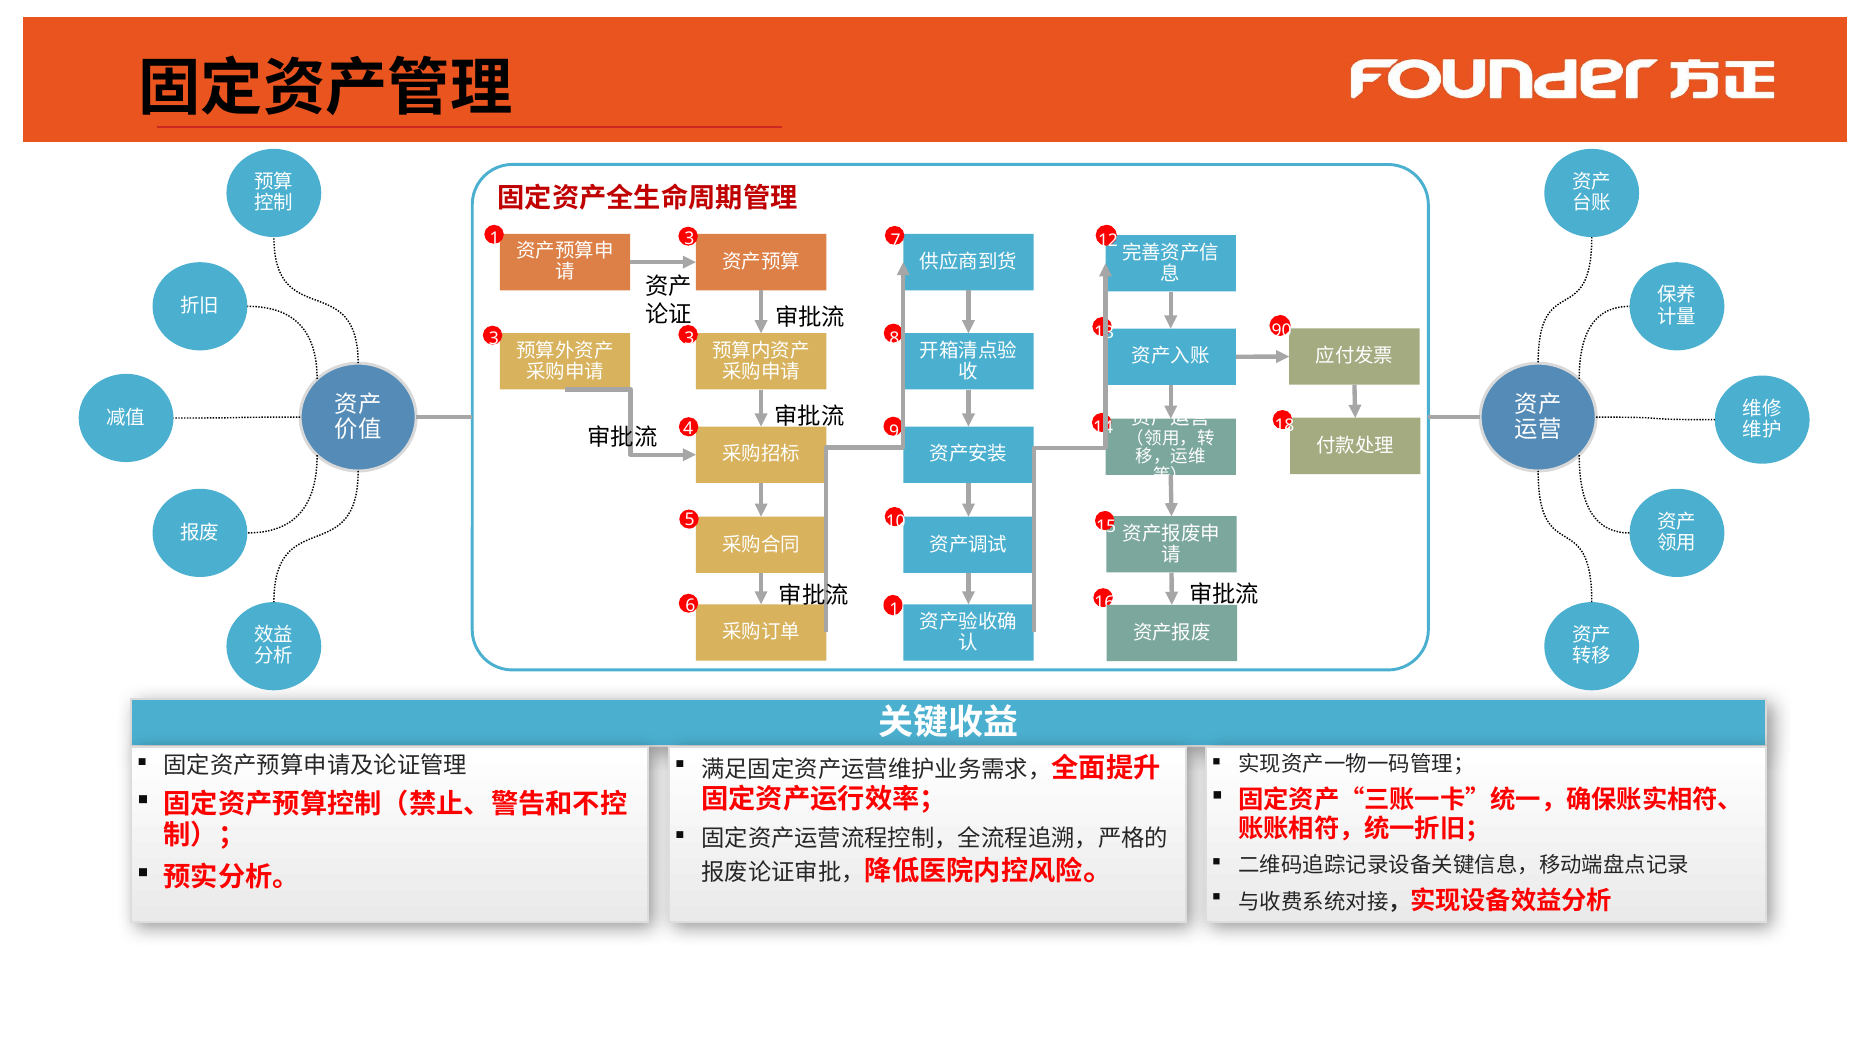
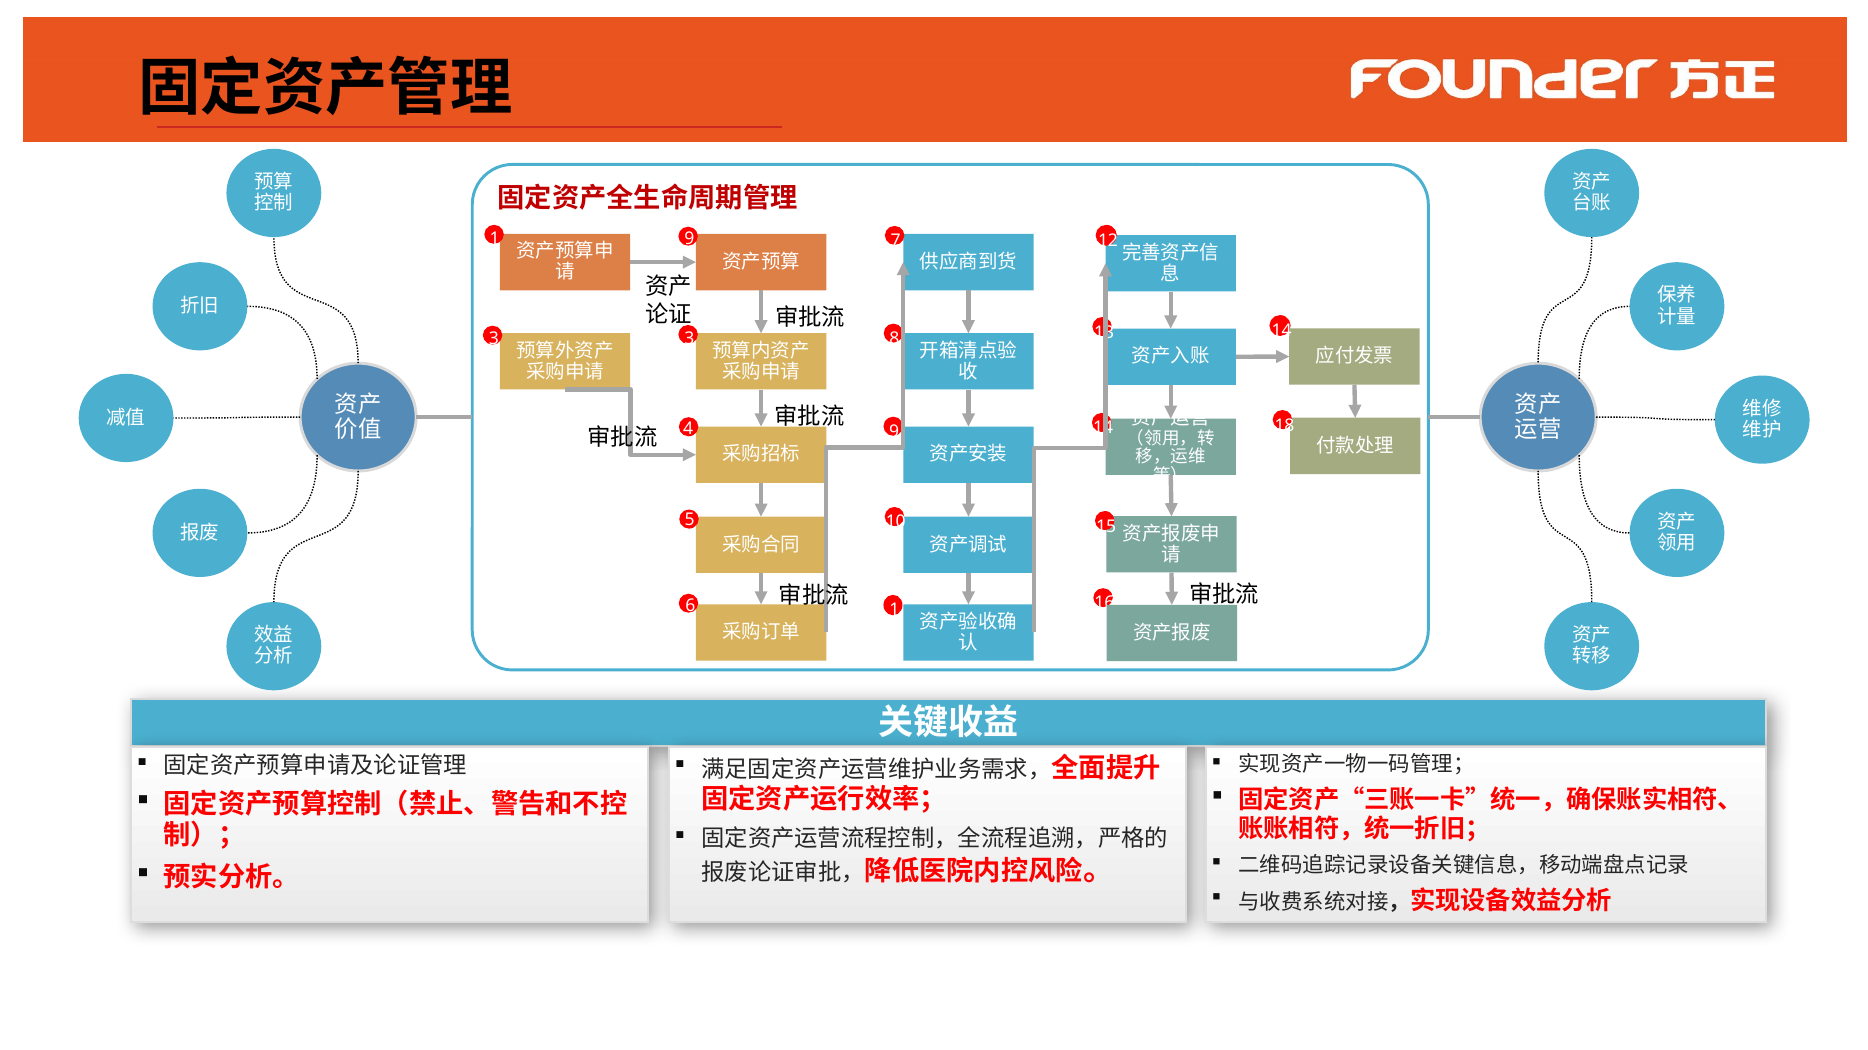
1 3: 3 -> 9
13 90: 90 -> 14
